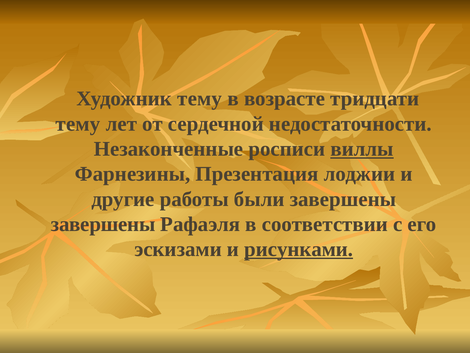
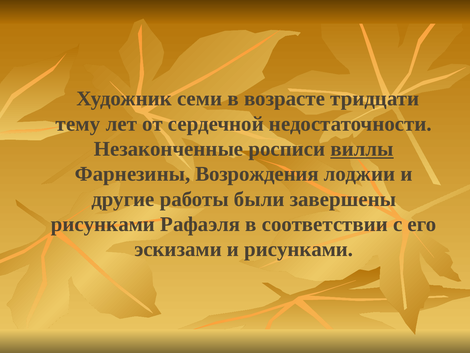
Художник тему: тему -> семи
Презентация: Презентация -> Возрождения
завершены at (103, 224): завершены -> рисунками
рисунками at (299, 249) underline: present -> none
